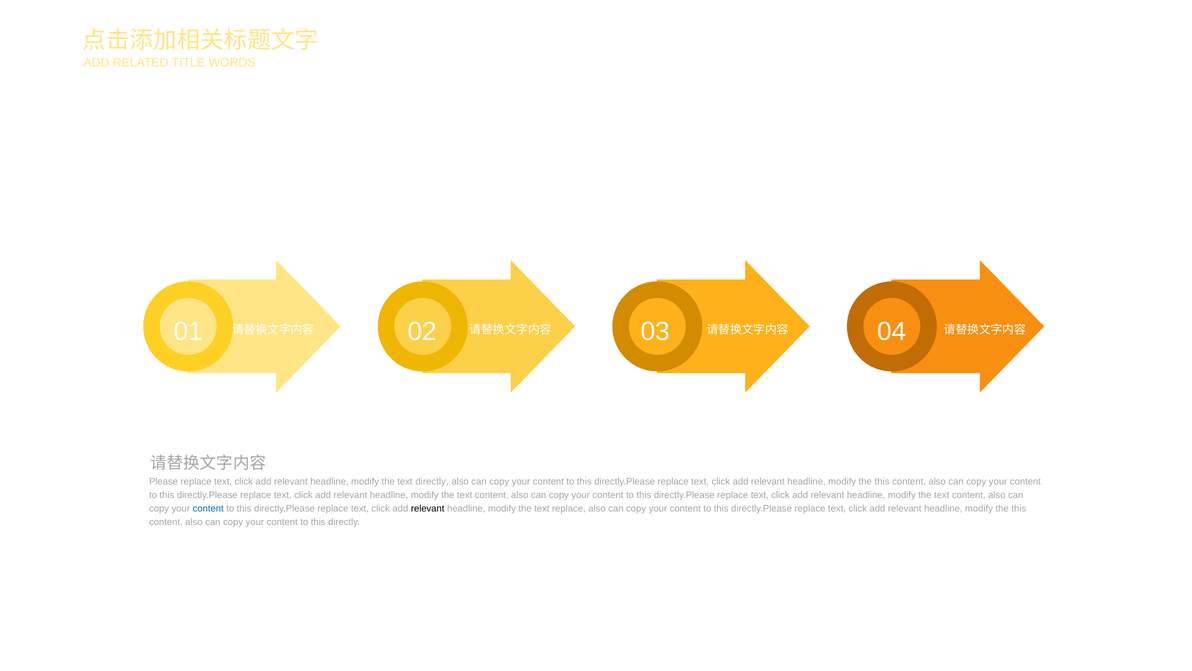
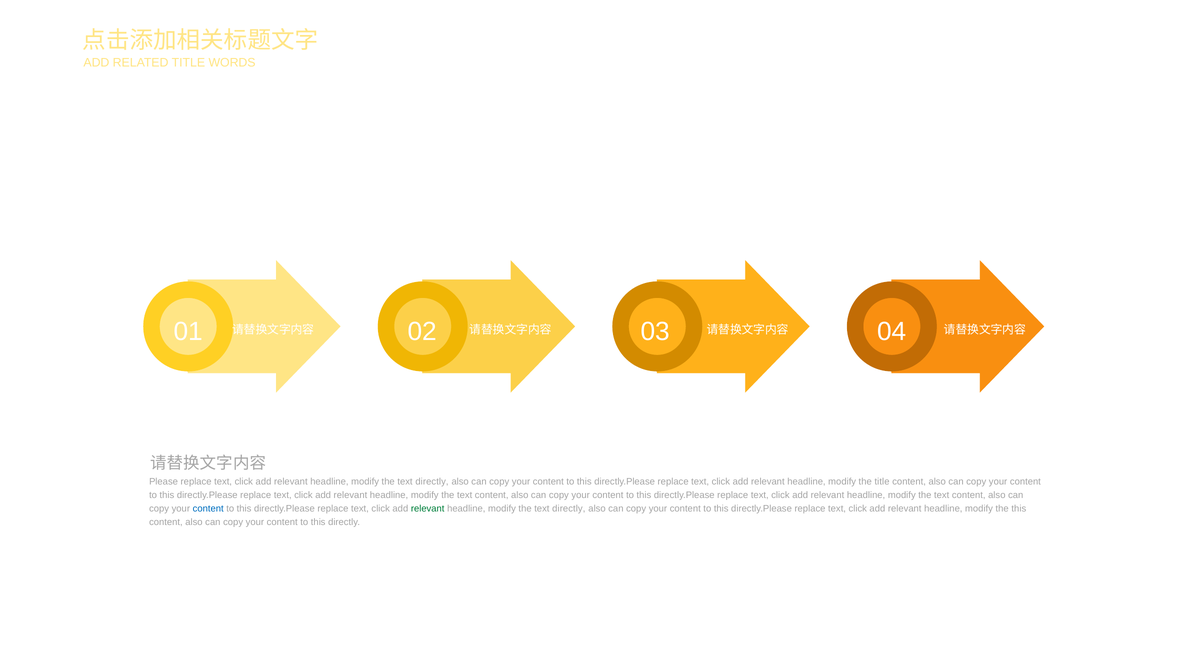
this at (882, 481): this -> title
relevant at (428, 508) colour: black -> green
replace at (569, 508): replace -> directly
